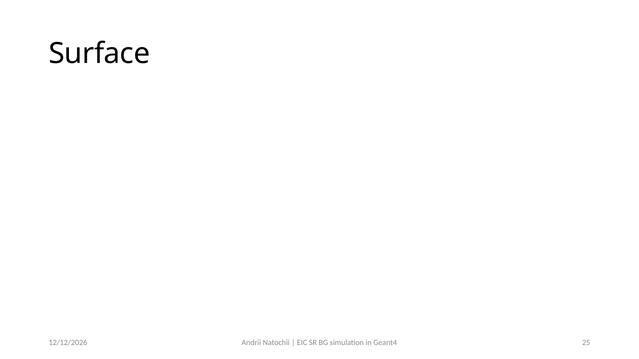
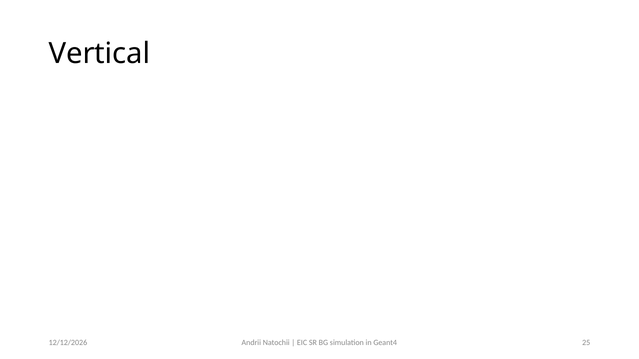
Surface: Surface -> Vertical
